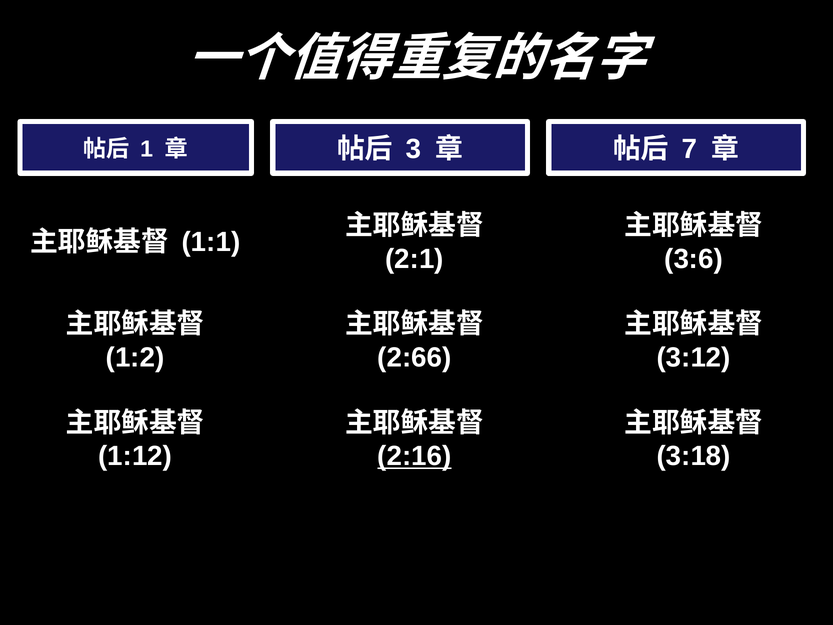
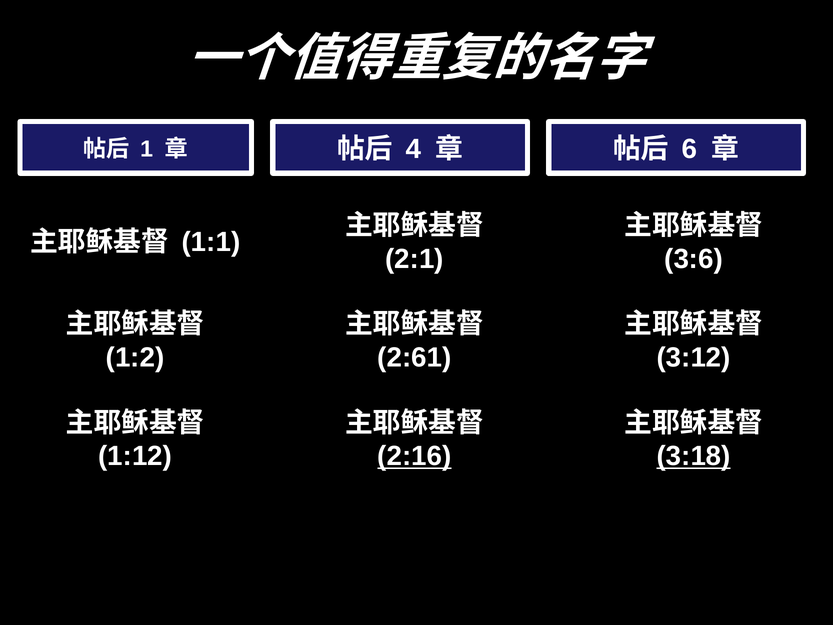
3: 3 -> 4
7: 7 -> 6
2:66: 2:66 -> 2:61
3:18 underline: none -> present
